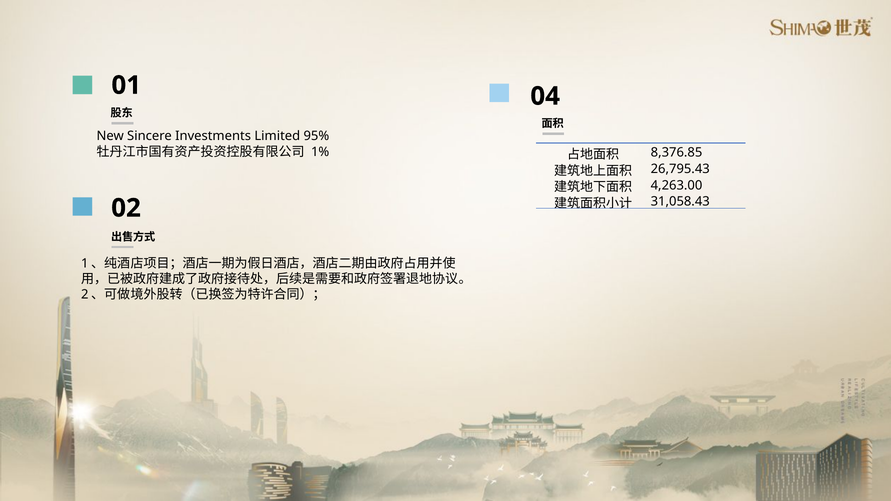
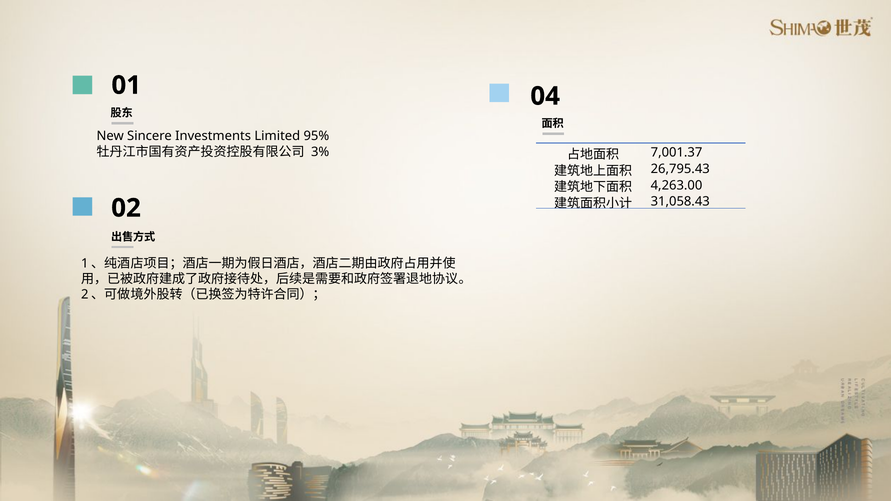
1%: 1% -> 3%
8,376.85: 8,376.85 -> 7,001.37
